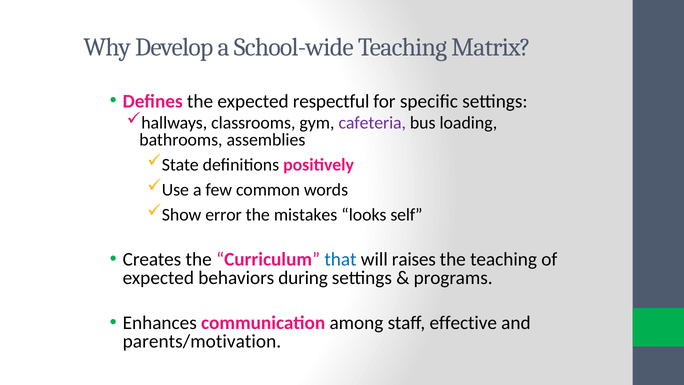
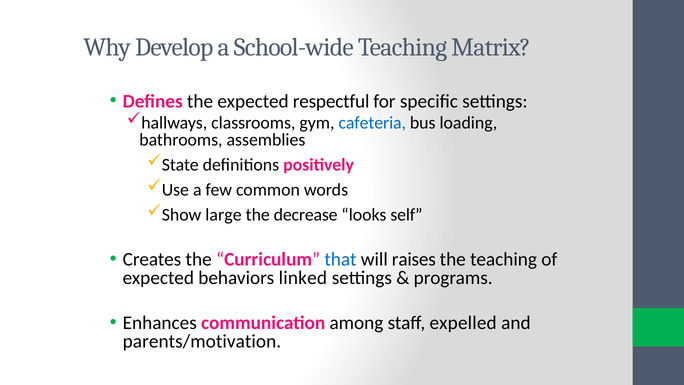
cafeteria colour: purple -> blue
error: error -> large
mistakes: mistakes -> decrease
during: during -> linked
effective: effective -> expelled
